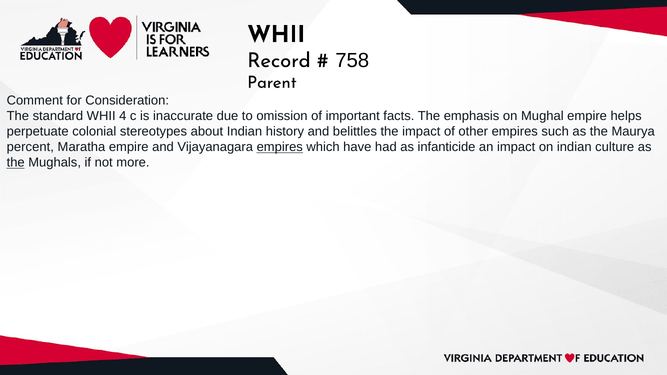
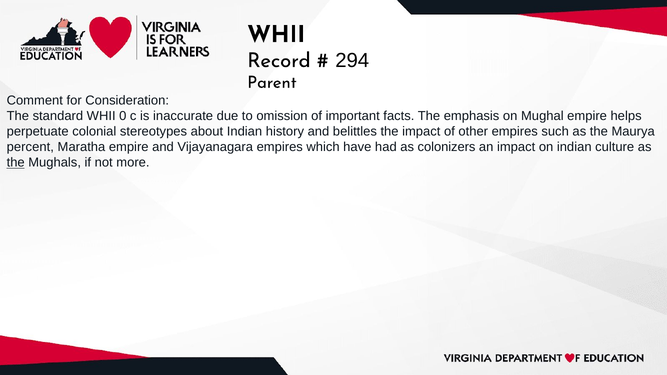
758: 758 -> 294
4: 4 -> 0
empires at (280, 147) underline: present -> none
infanticide: infanticide -> colonizers
